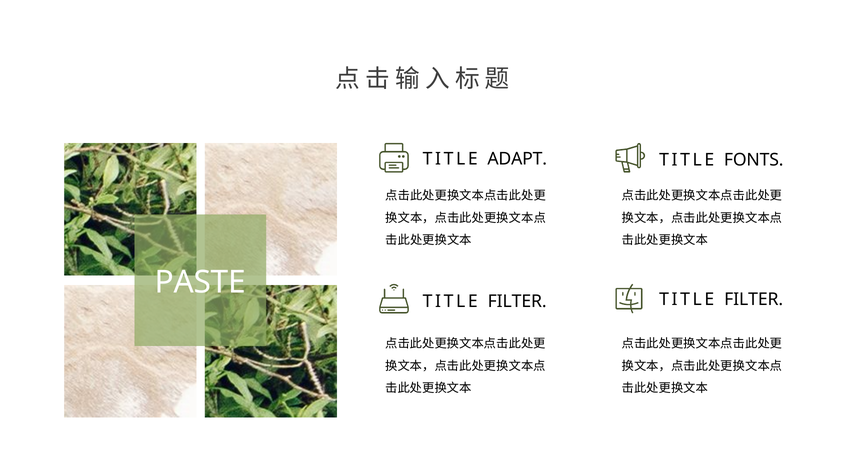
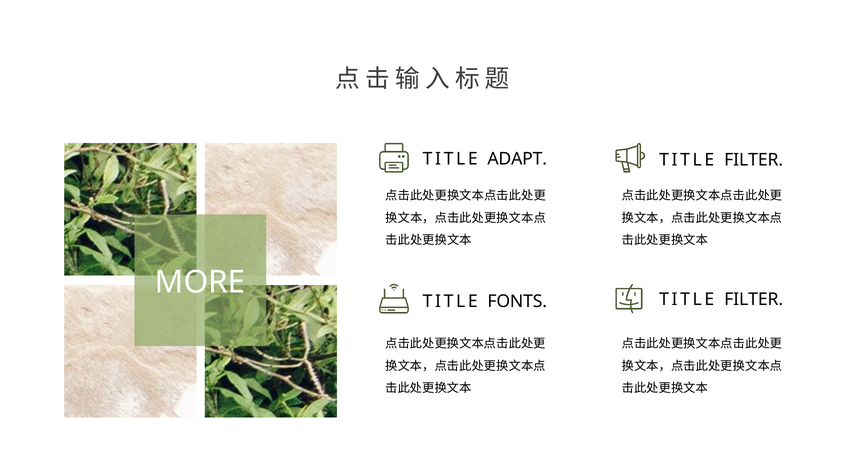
FONTS at (754, 160): FONTS -> FILTER
PASTE: PASTE -> MORE
FILTER at (517, 302): FILTER -> FONTS
